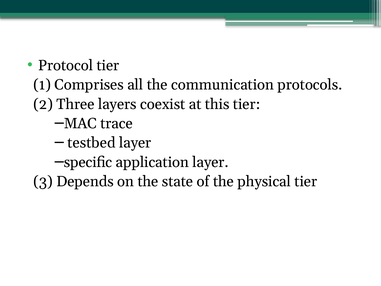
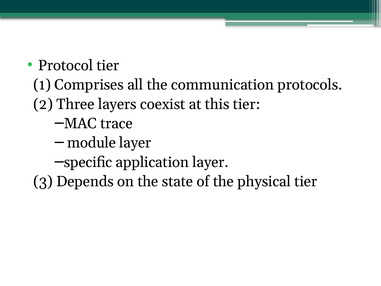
testbed: testbed -> module
